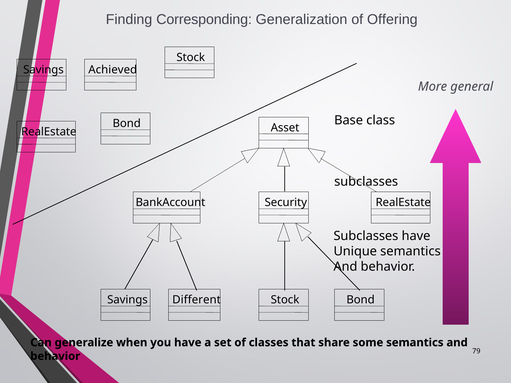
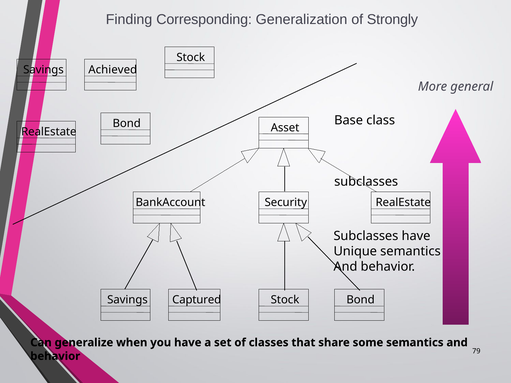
Offering: Offering -> Strongly
Different: Different -> Captured
